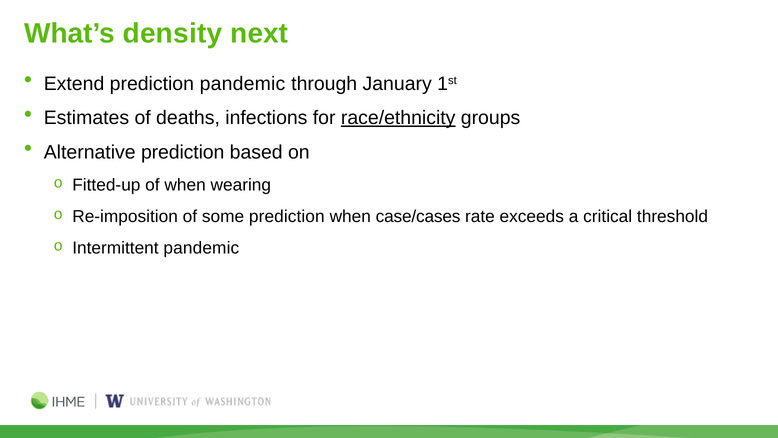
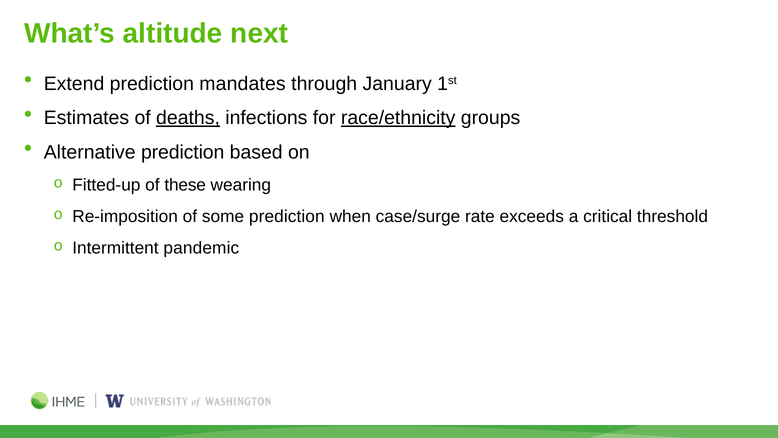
density: density -> altitude
prediction pandemic: pandemic -> mandates
deaths underline: none -> present
of when: when -> these
case/cases: case/cases -> case/surge
